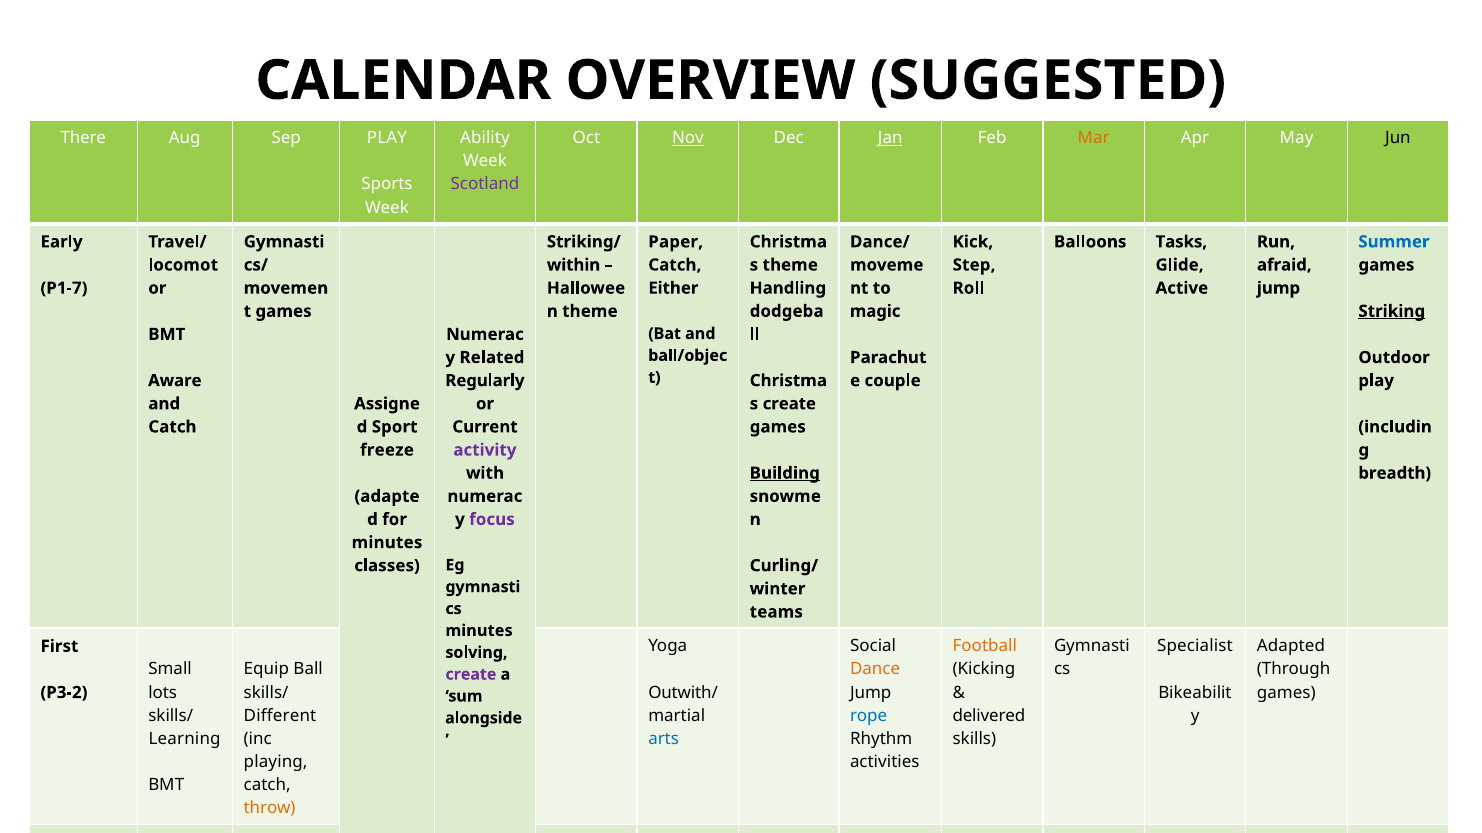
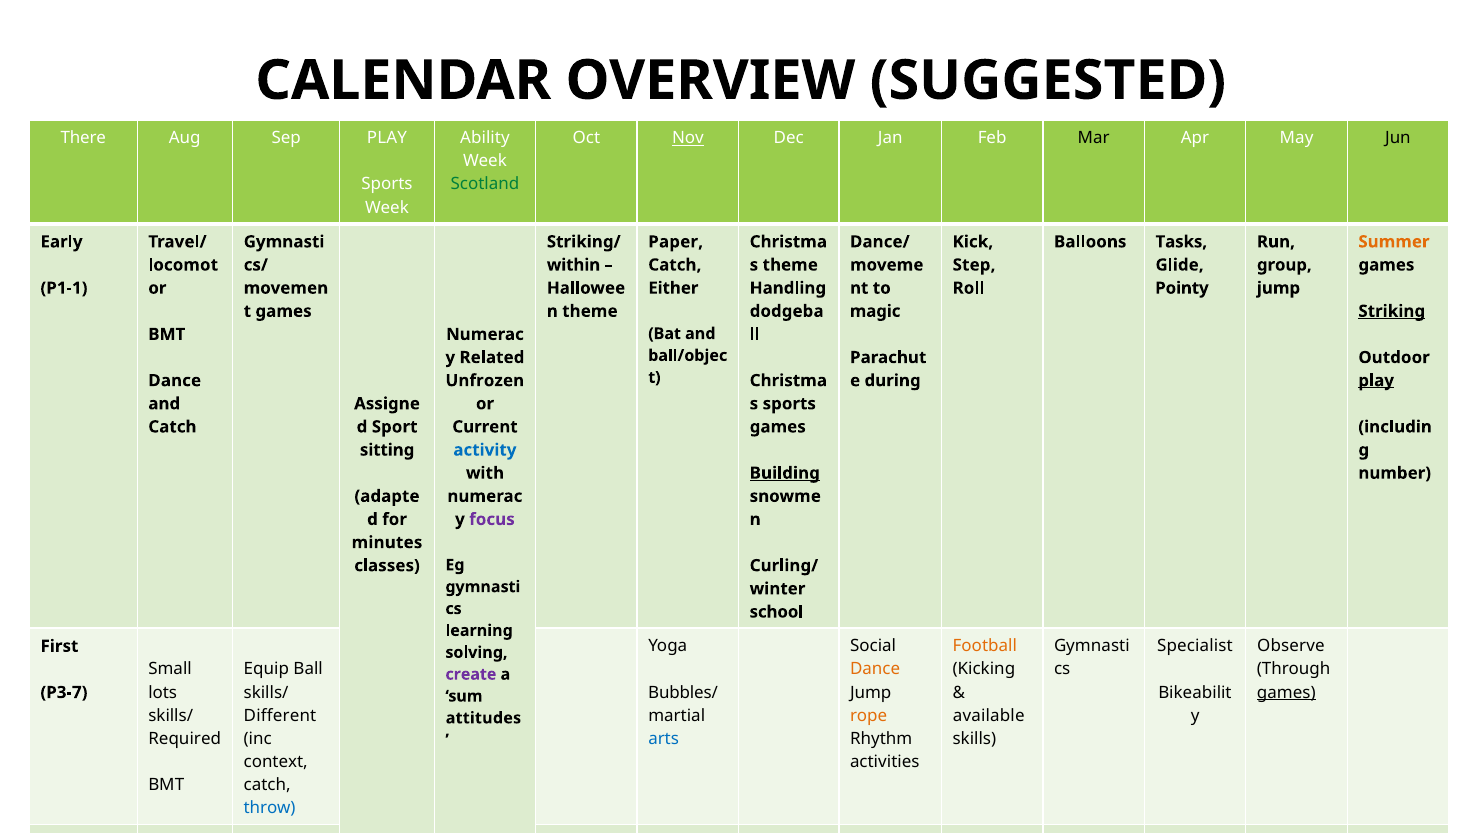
Jan underline: present -> none
Mar colour: orange -> black
Scotland colour: purple -> green
Summer colour: blue -> orange
afraid: afraid -> group
P1-7: P1-7 -> P1-1
Active: Active -> Pointy
Aware at (175, 381): Aware -> Dance
Regularly: Regularly -> Unfrozen
couple: couple -> during
play at (1376, 381) underline: none -> present
create at (789, 404): create -> sports
freeze: freeze -> sitting
activity colour: purple -> blue
breadth: breadth -> number
teams: teams -> school
minutes at (479, 631): minutes -> learning
Adapted: Adapted -> Observe
Outwith/: Outwith/ -> Bubbles/
games at (1286, 693) underline: none -> present
P3-2: P3-2 -> P3-7
rope at (869, 716) colour: blue -> orange
delivered: delivered -> available
alongside: alongside -> attitudes
Learning: Learning -> Required
playing: playing -> context
throw colour: orange -> blue
